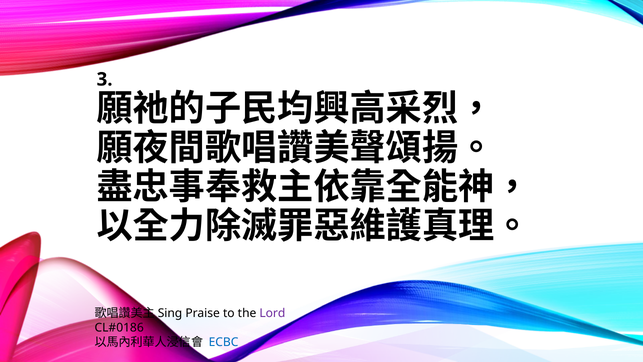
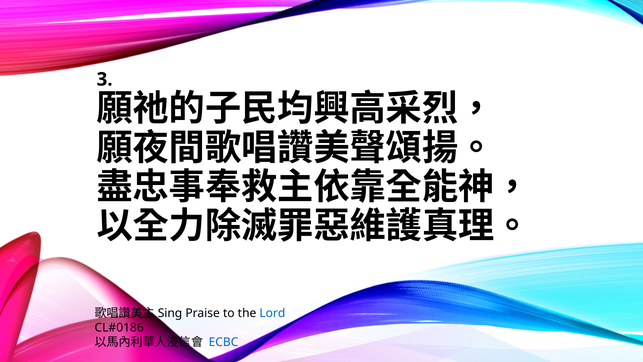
Lord colour: purple -> blue
